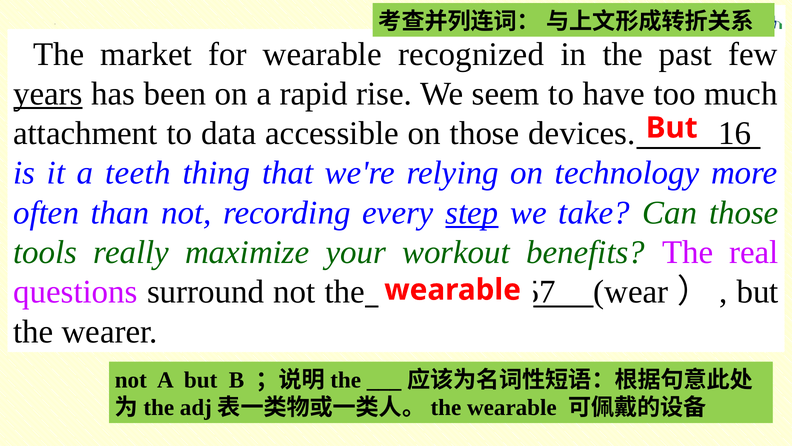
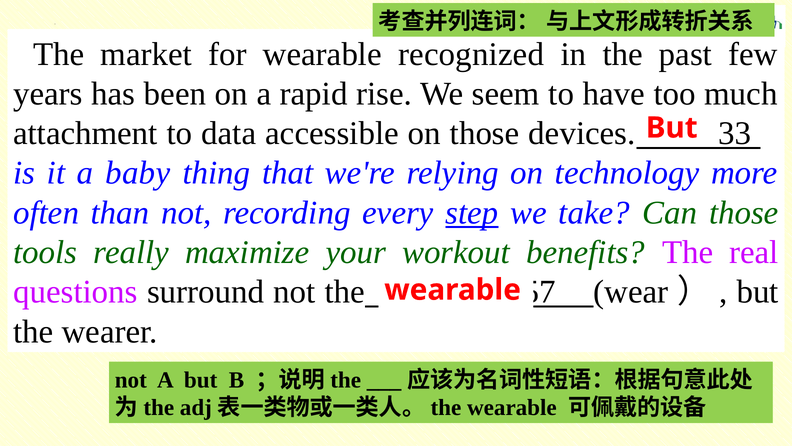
years underline: present -> none
16: 16 -> 33
teeth: teeth -> baby
